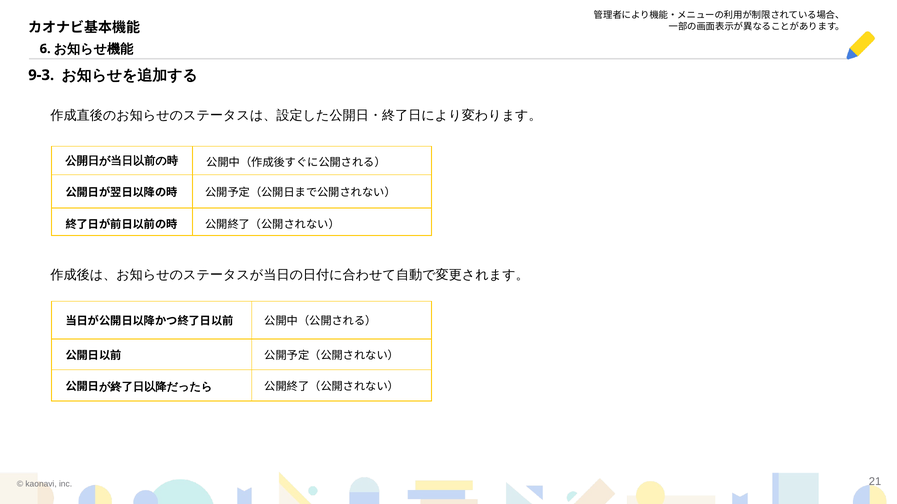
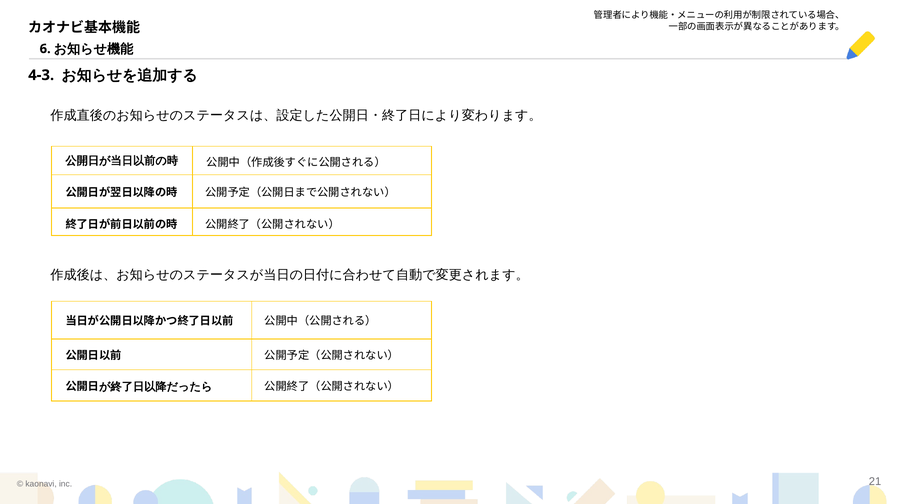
9-3: 9-3 -> 4-3
